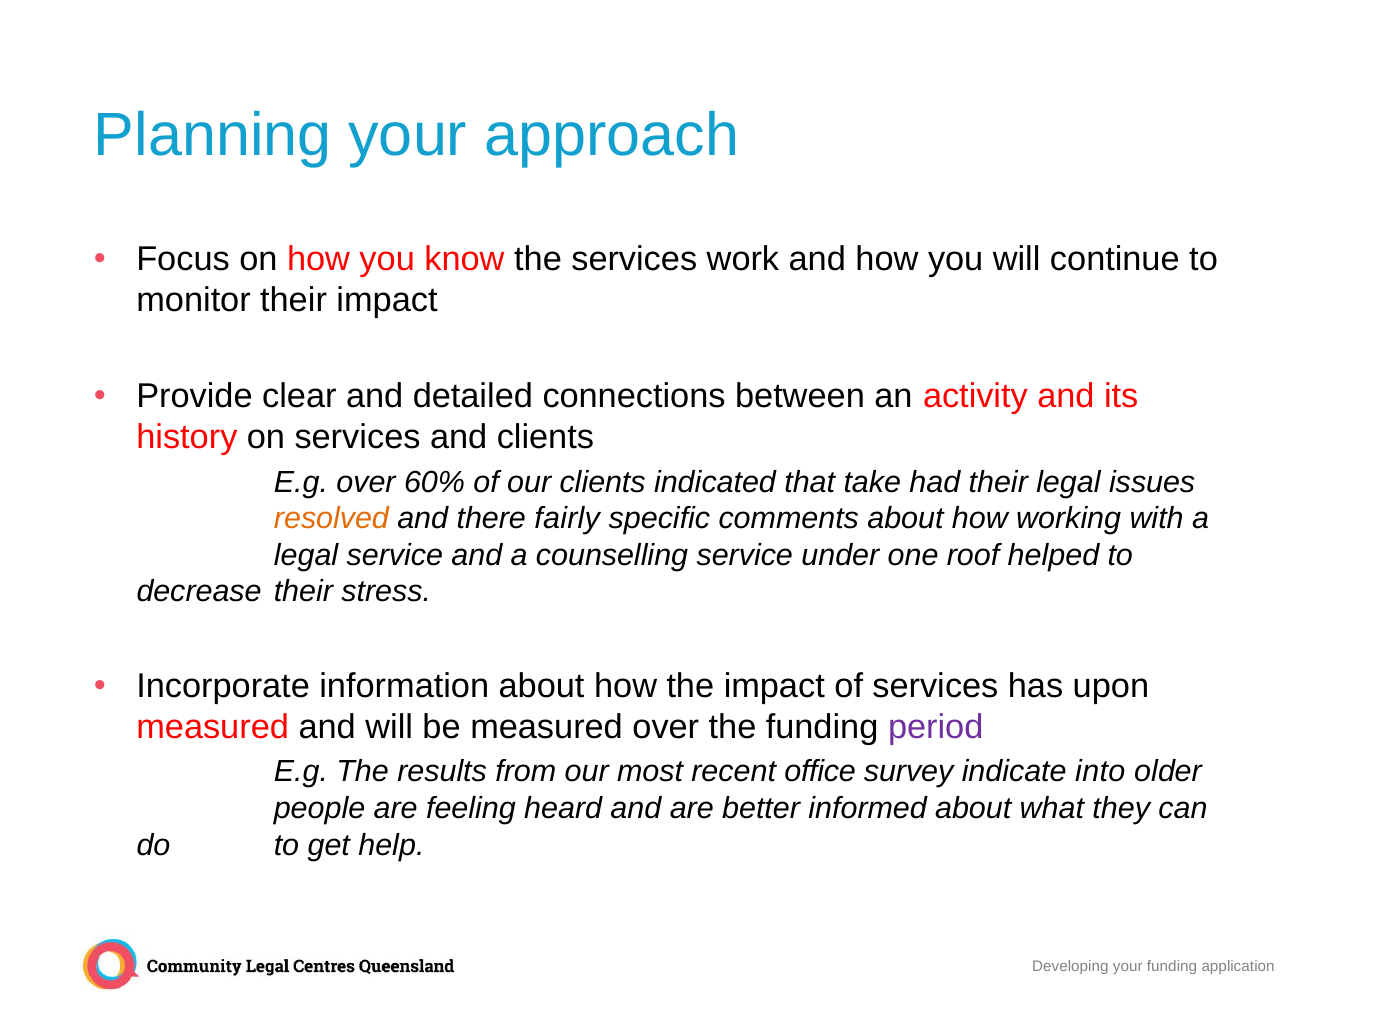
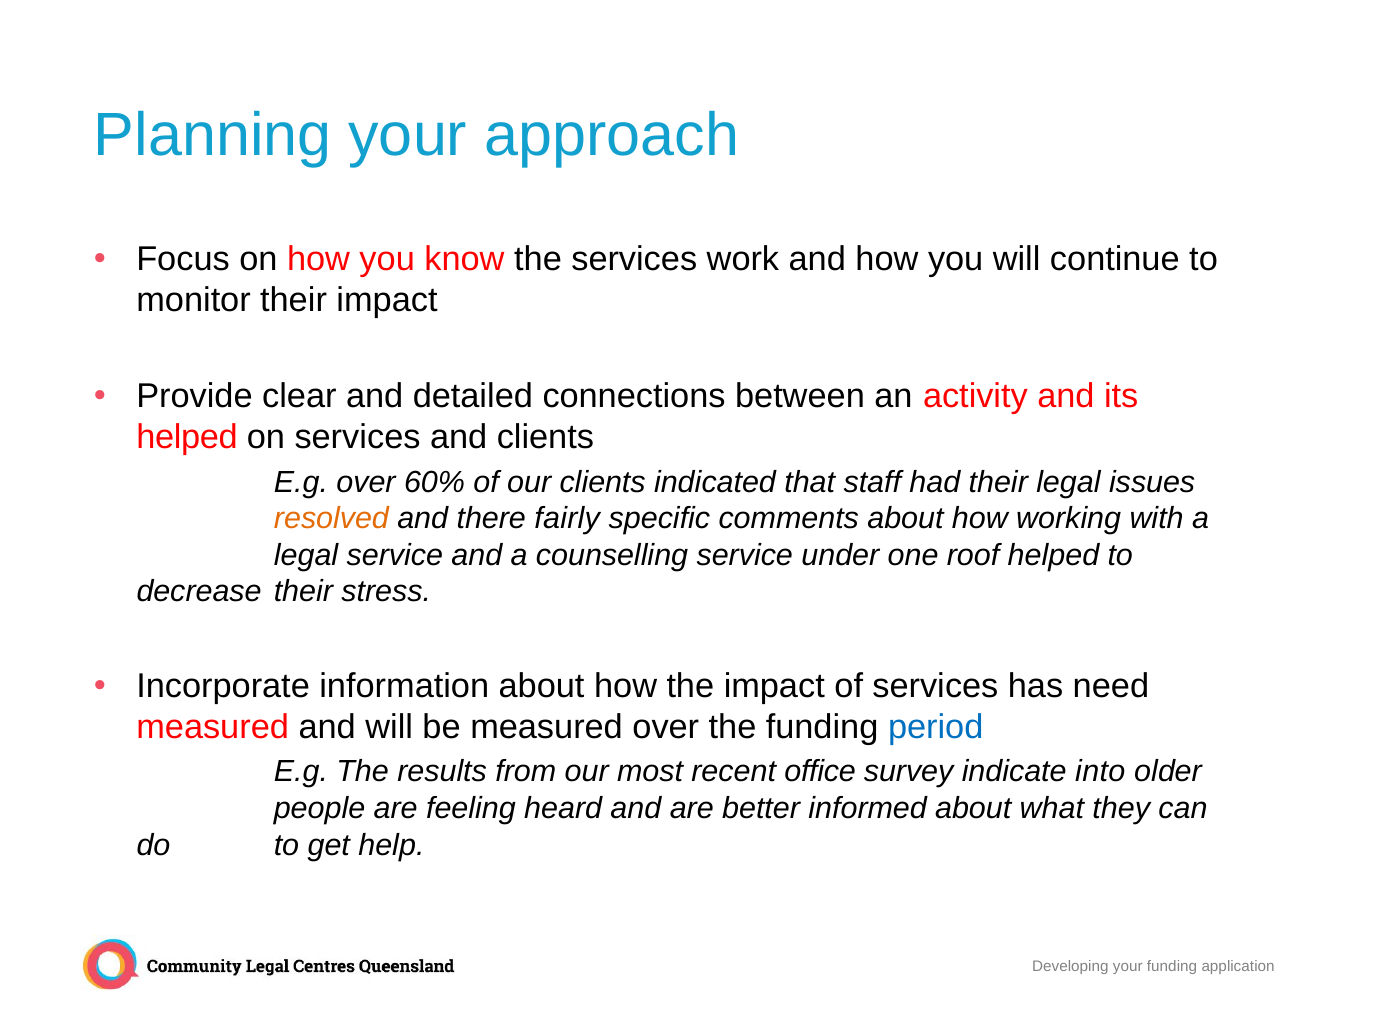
history at (187, 437): history -> helped
take: take -> staff
upon: upon -> need
period colour: purple -> blue
